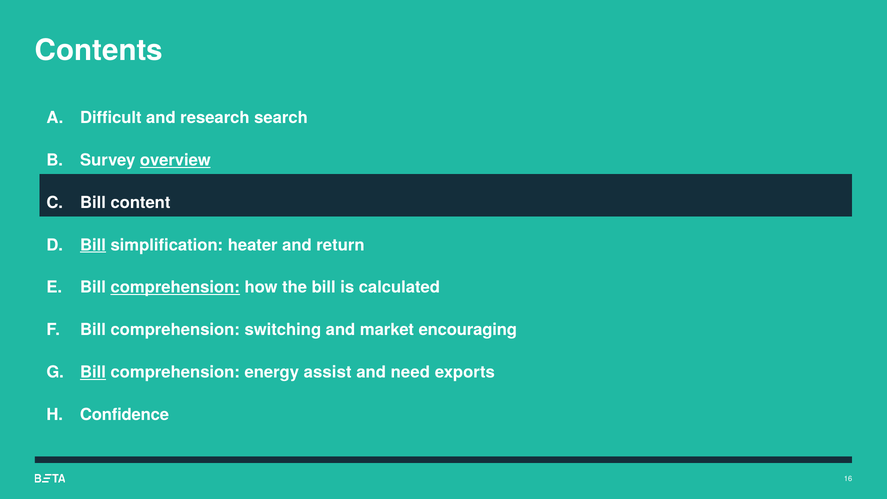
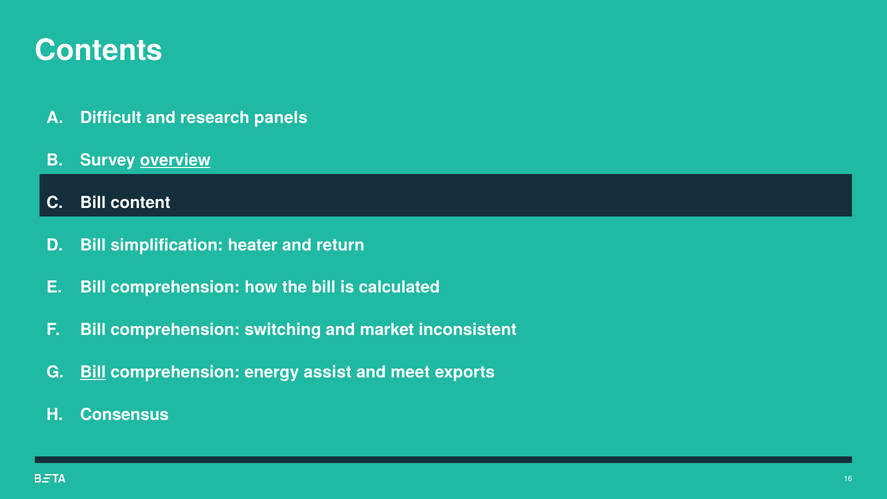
search: search -> panels
Bill at (93, 245) underline: present -> none
comprehension at (175, 287) underline: present -> none
encouraging: encouraging -> inconsistent
need: need -> meet
Confidence: Confidence -> Consensus
